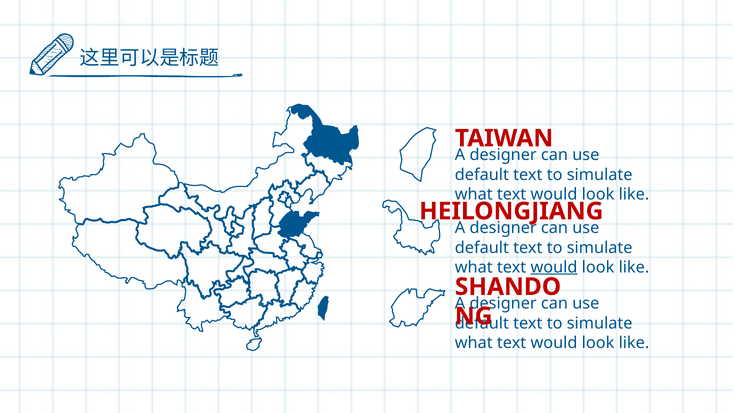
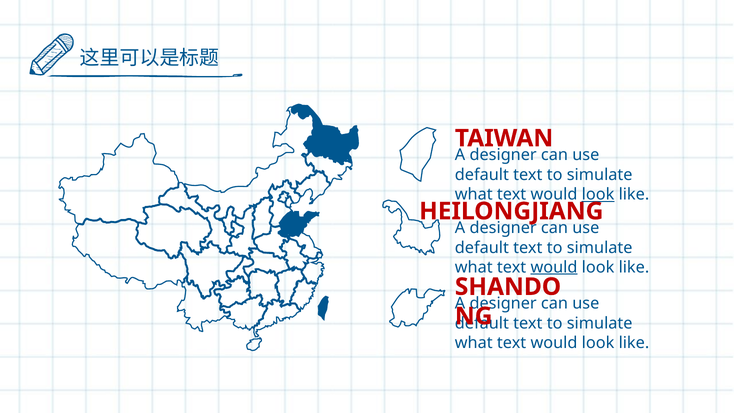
look at (598, 194) underline: none -> present
